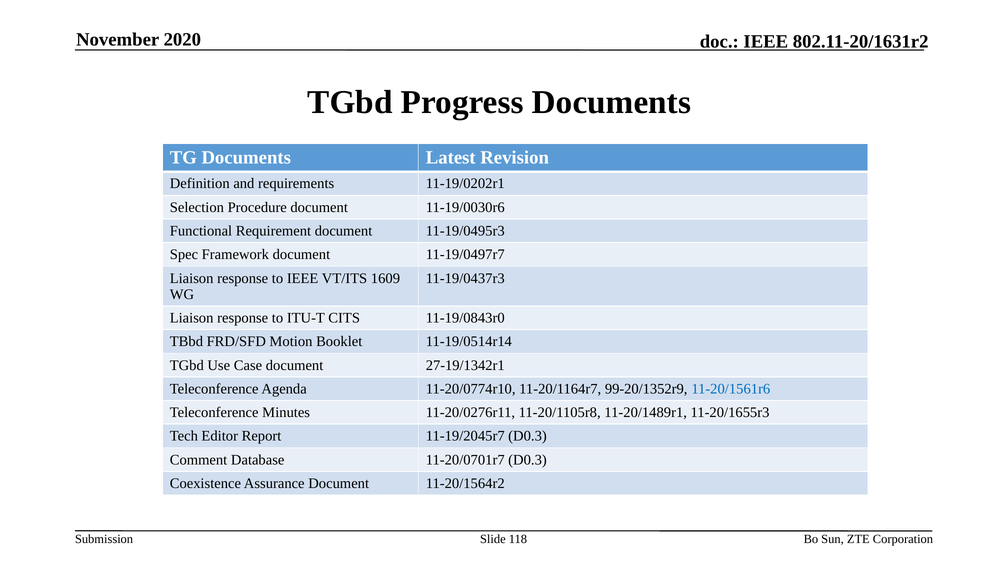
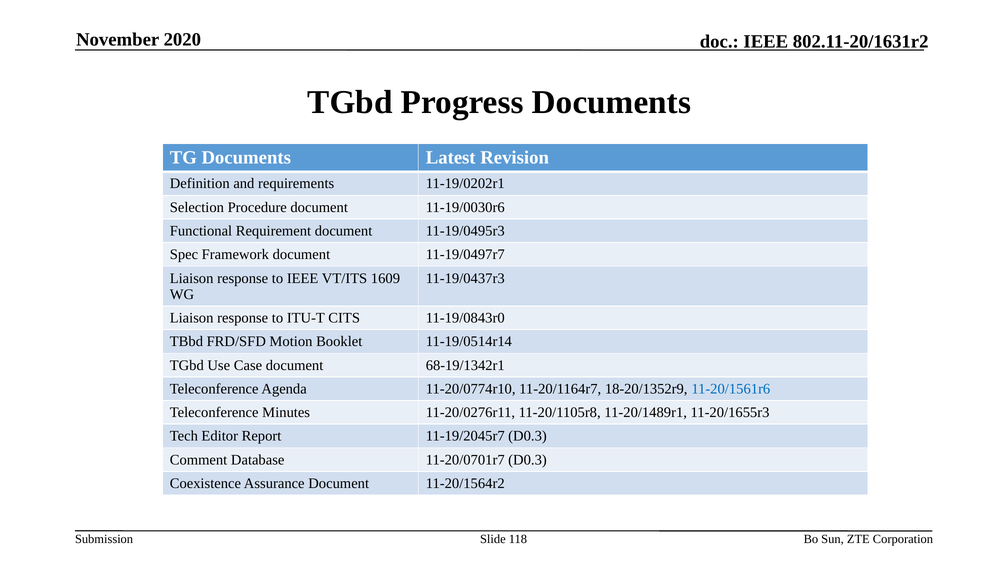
27-19/1342r1: 27-19/1342r1 -> 68-19/1342r1
99-20/1352r9: 99-20/1352r9 -> 18-20/1352r9
